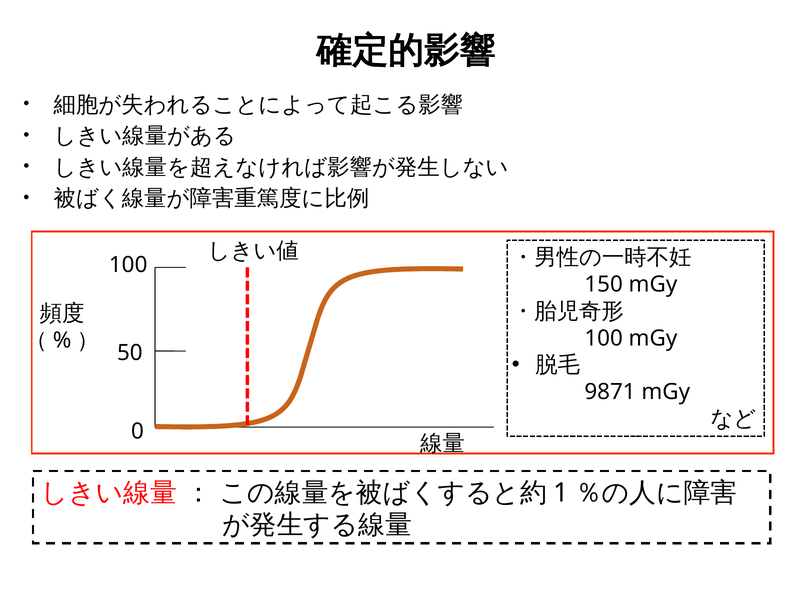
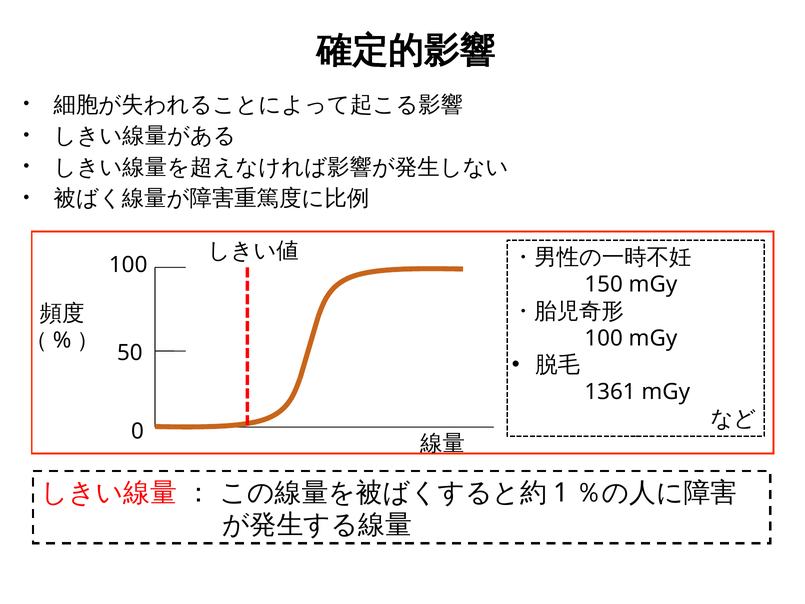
9871: 9871 -> 1361
